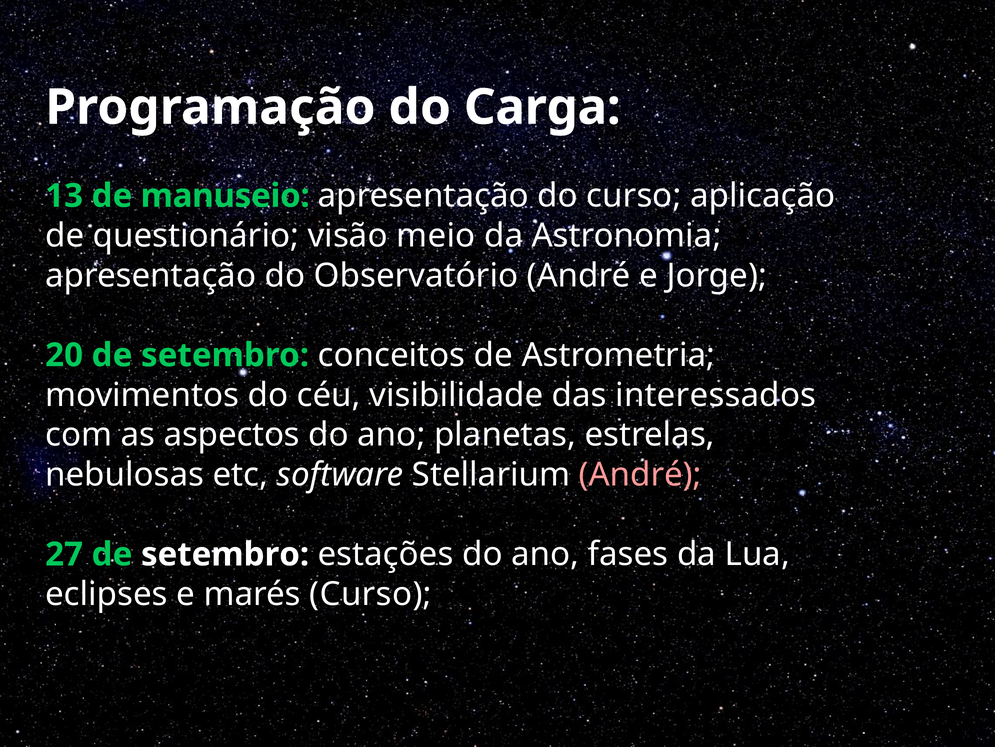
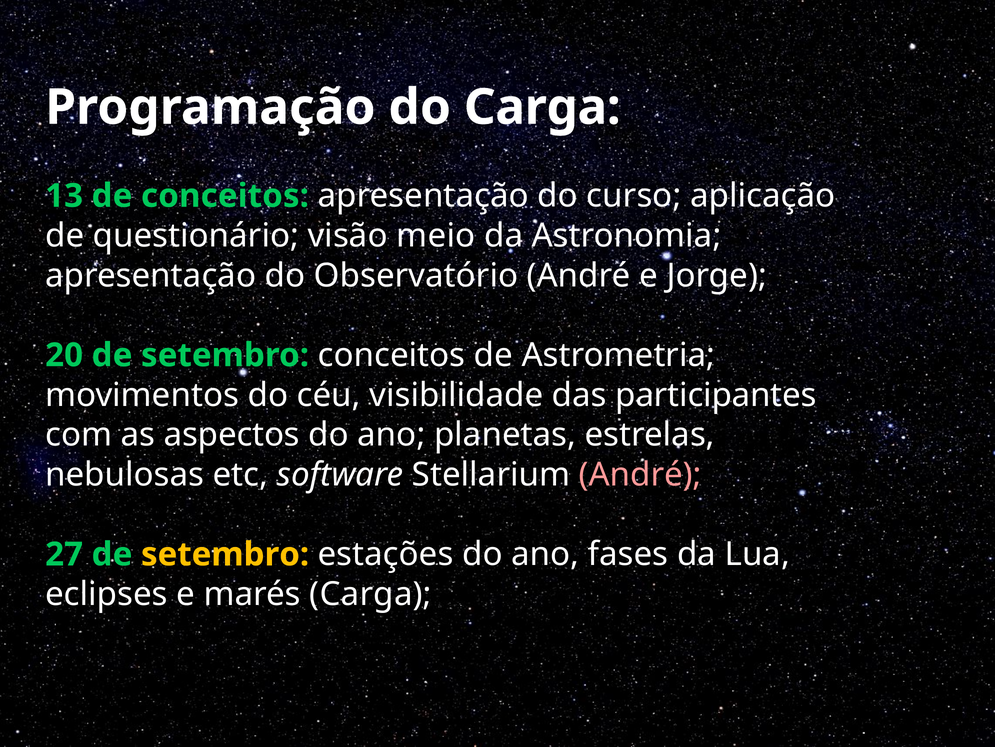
de manuseio: manuseio -> conceitos
interessados: interessados -> participantes
setembro at (225, 554) colour: white -> yellow
marés Curso: Curso -> Carga
